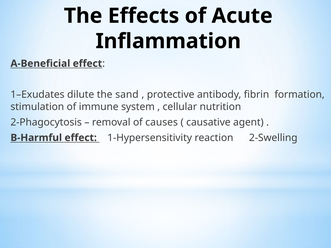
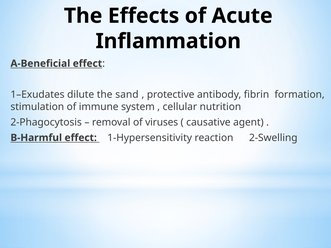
causes: causes -> viruses
